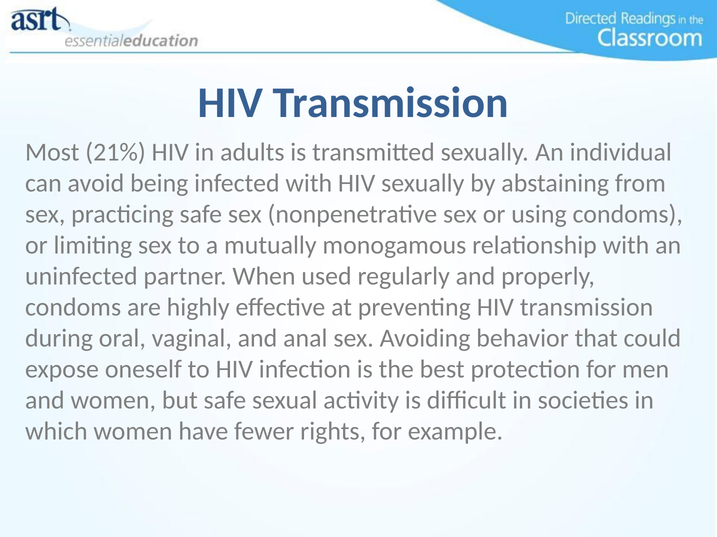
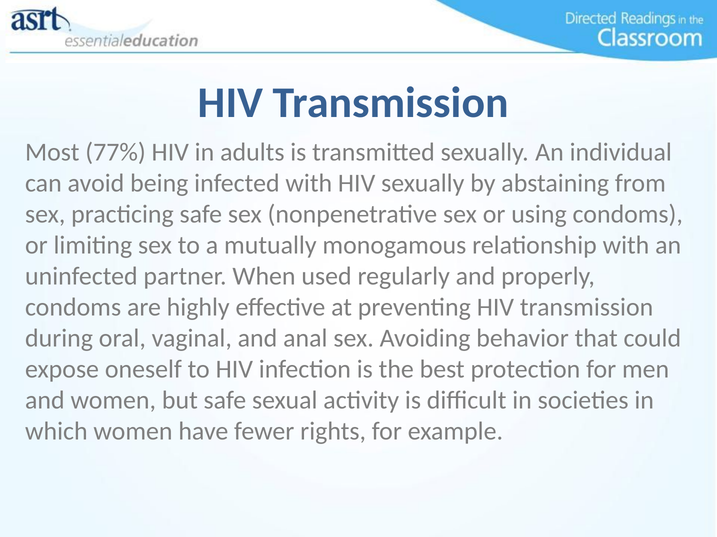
21%: 21% -> 77%
